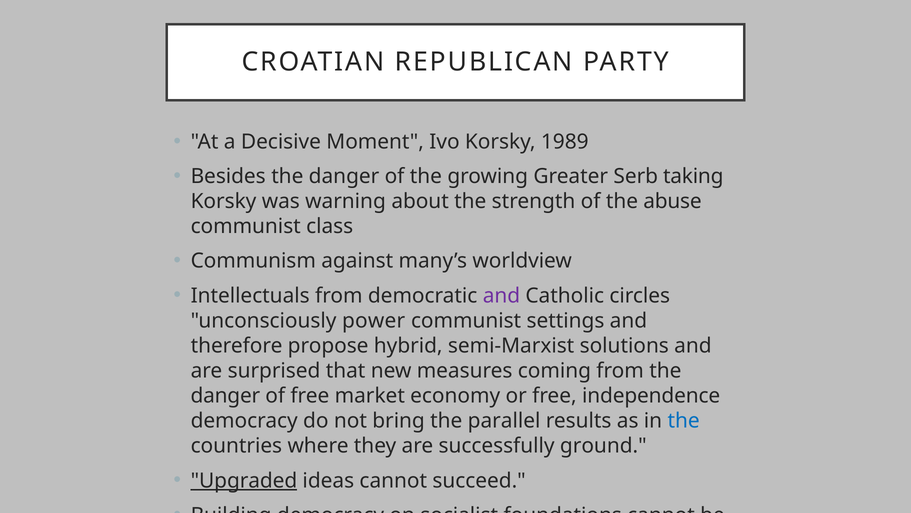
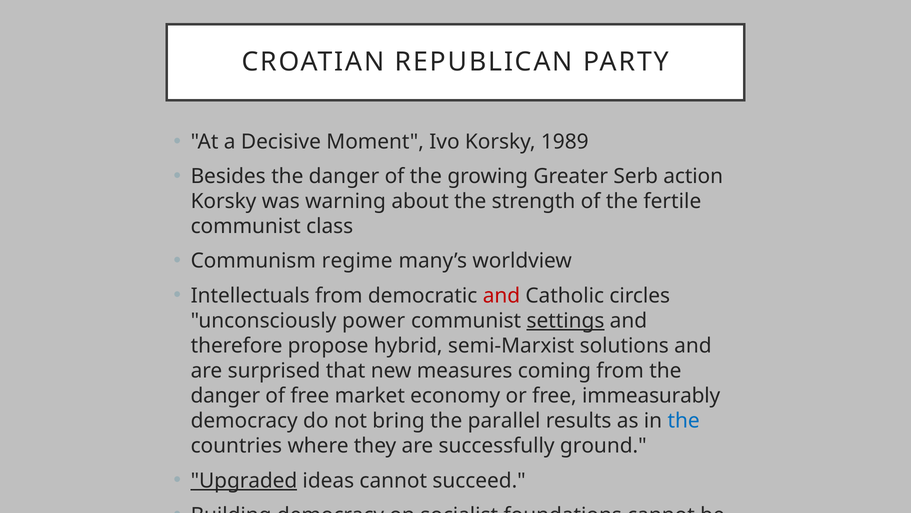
taking: taking -> action
abuse: abuse -> fertile
against: against -> regime
and at (501, 295) colour: purple -> red
settings underline: none -> present
independence: independence -> immeasurably
